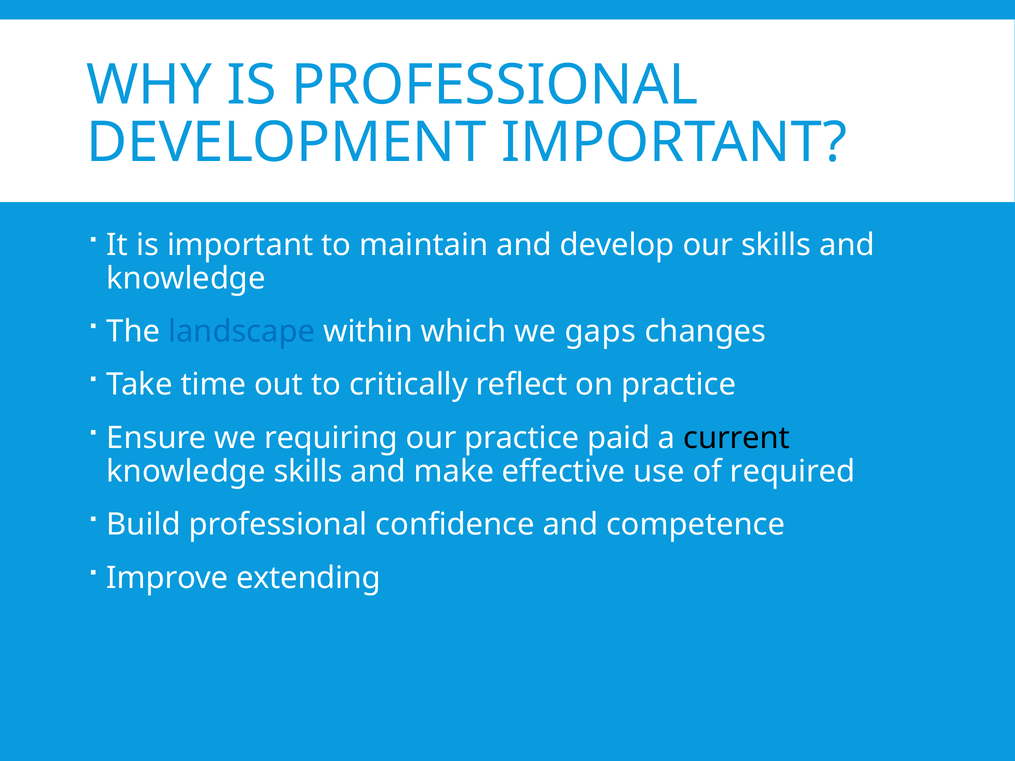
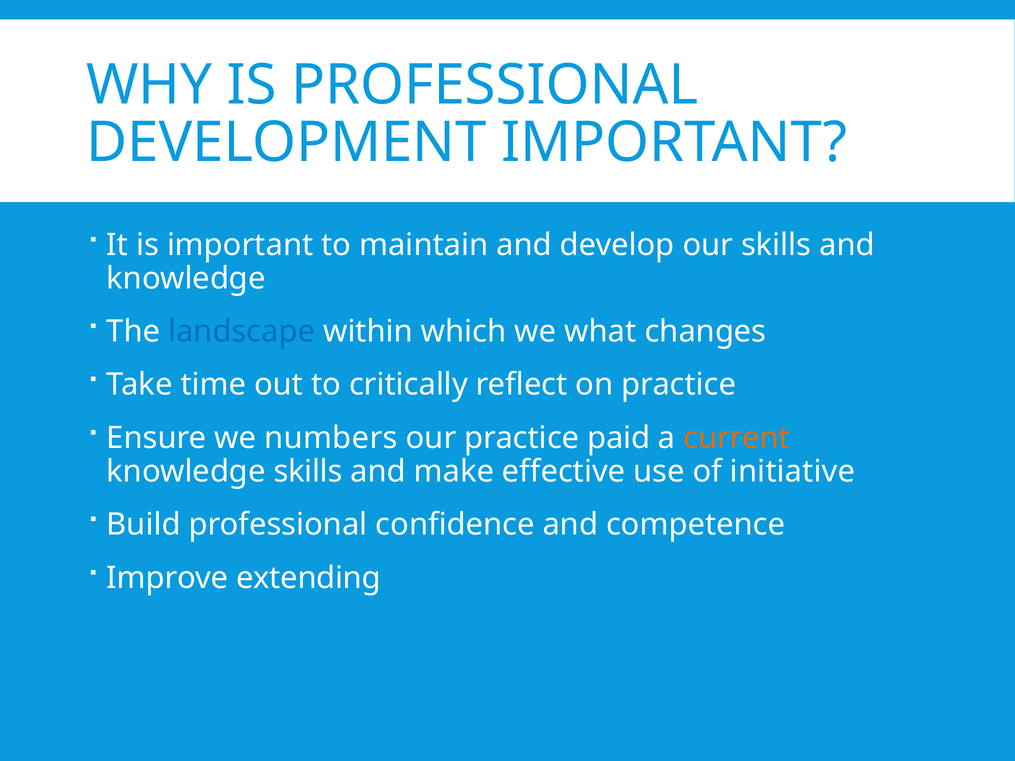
gaps: gaps -> what
requiring: requiring -> numbers
current colour: black -> orange
required: required -> initiative
